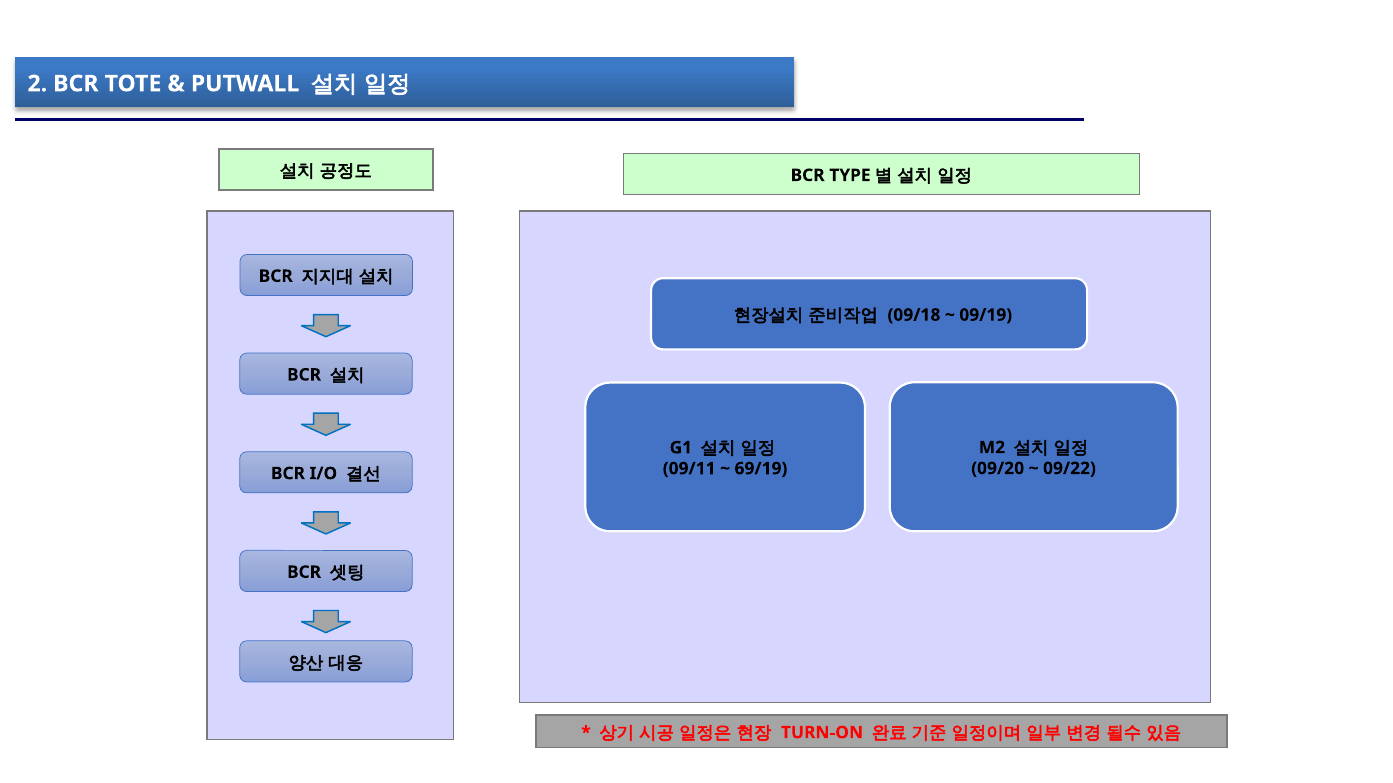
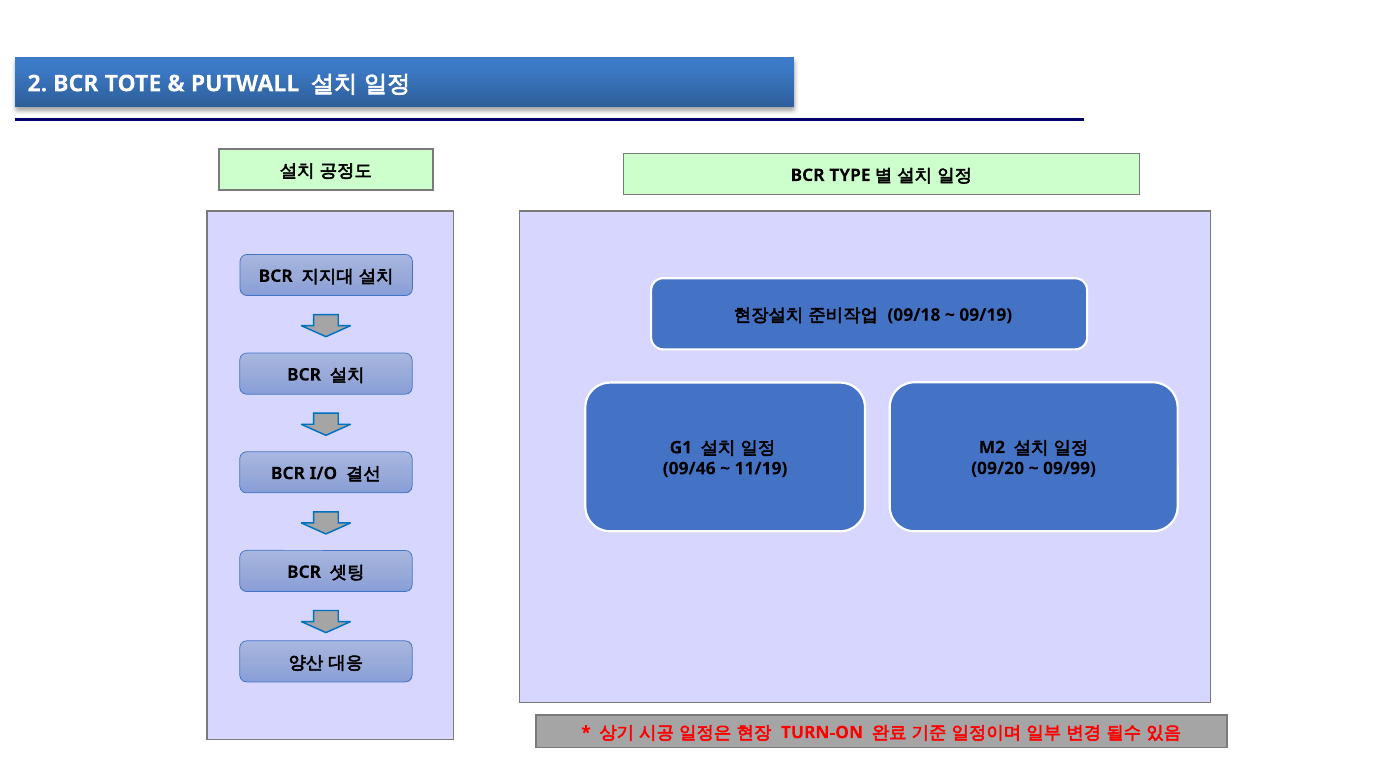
09/22: 09/22 -> 09/99
09/11: 09/11 -> 09/46
69/19: 69/19 -> 11/19
